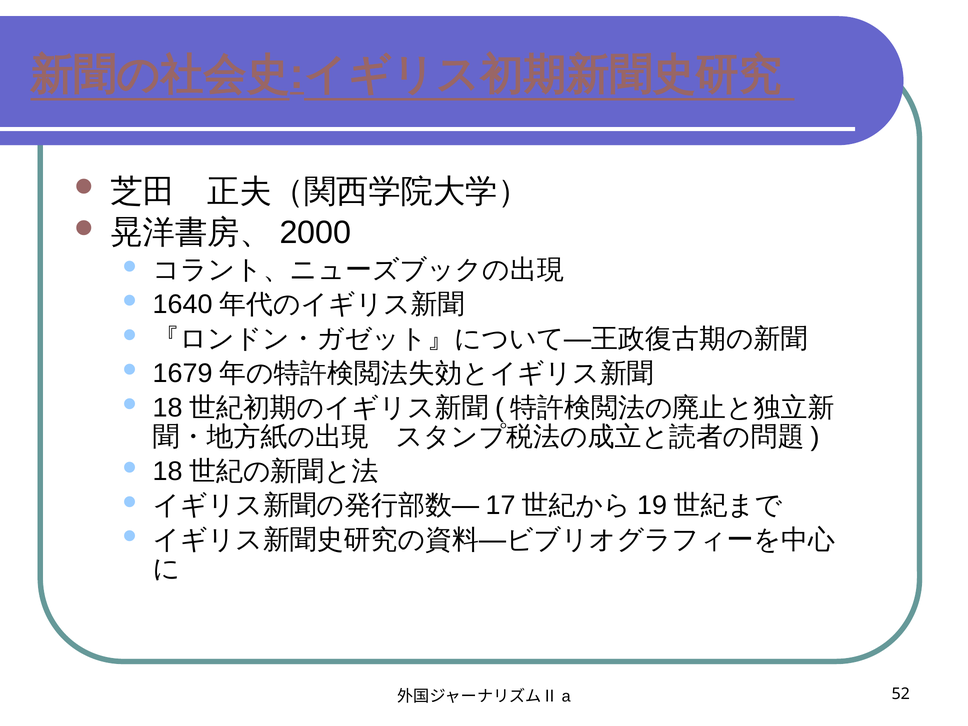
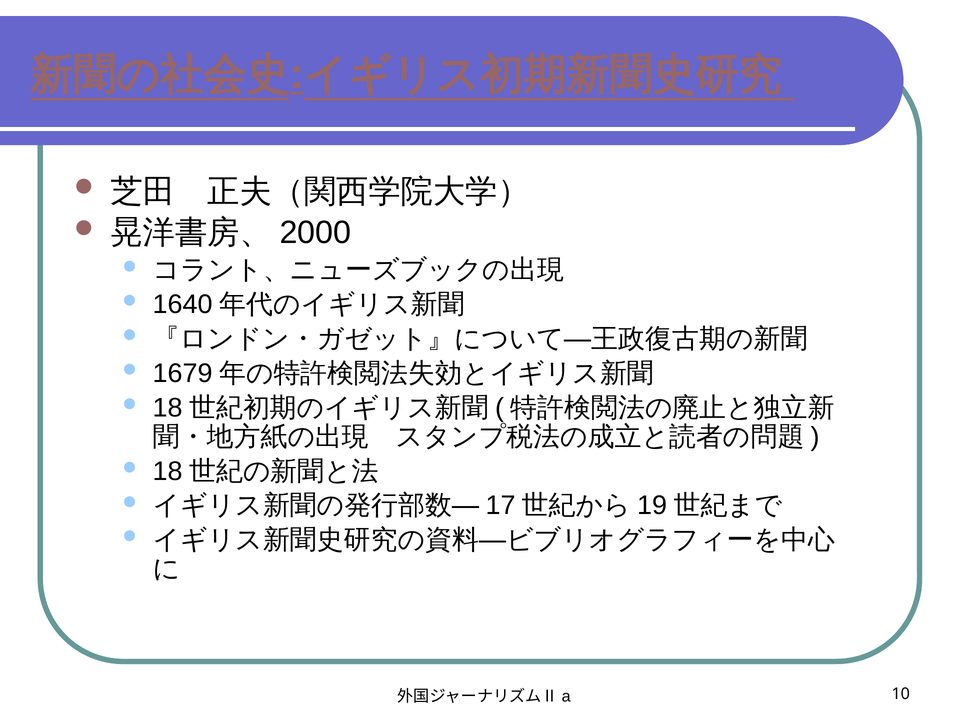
52: 52 -> 10
